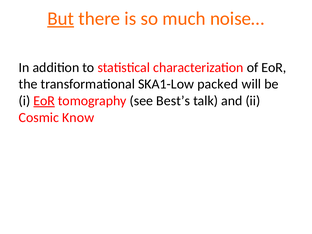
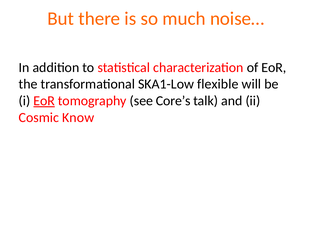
But underline: present -> none
packed: packed -> flexible
Best’s: Best’s -> Core’s
